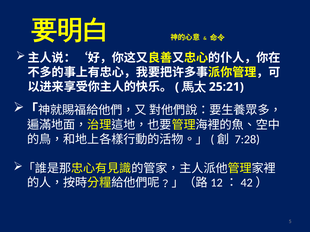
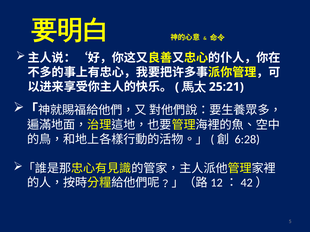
7:28: 7:28 -> 6:28
